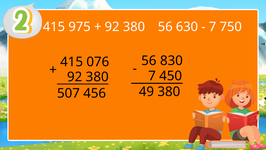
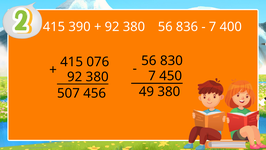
975: 975 -> 390
630: 630 -> 836
750: 750 -> 400
